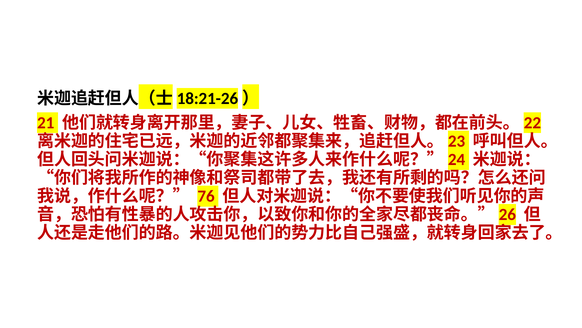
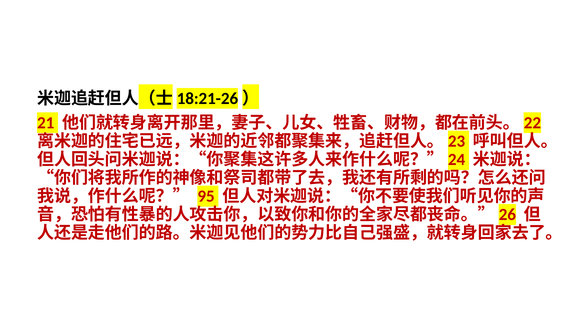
76: 76 -> 95
